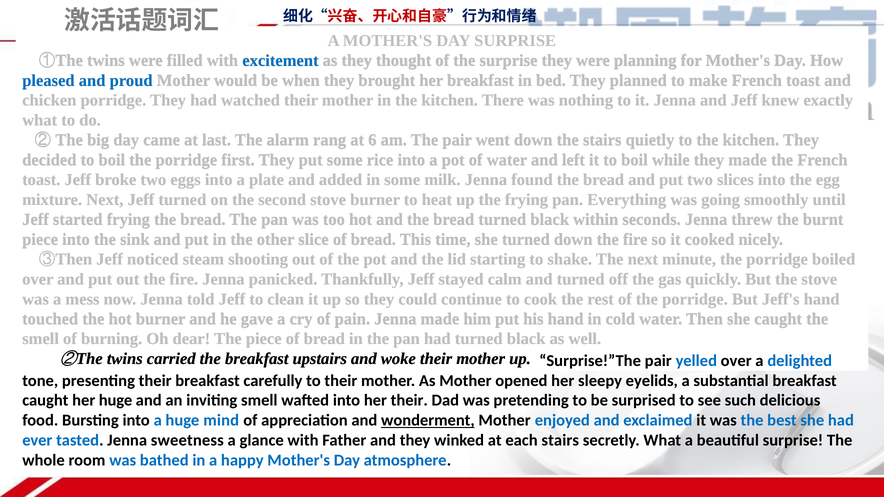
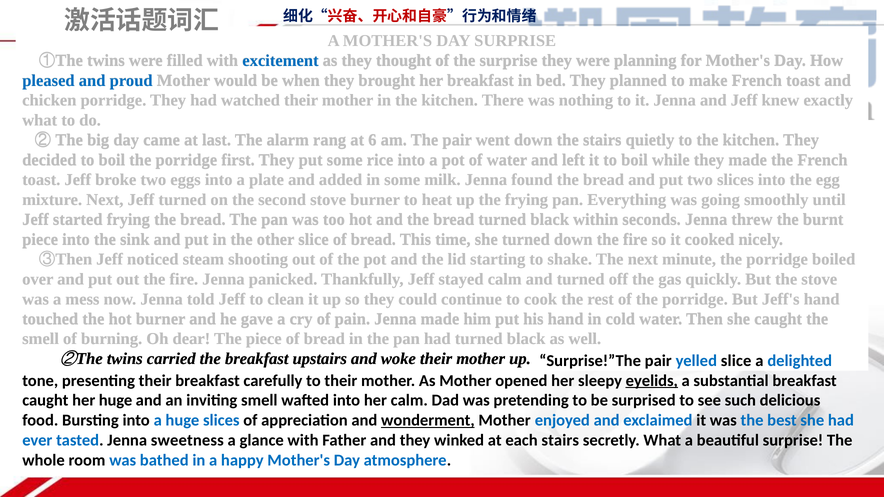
yelled over: over -> slice
eyelids underline: none -> present
her their: their -> calm
huge mind: mind -> slices
